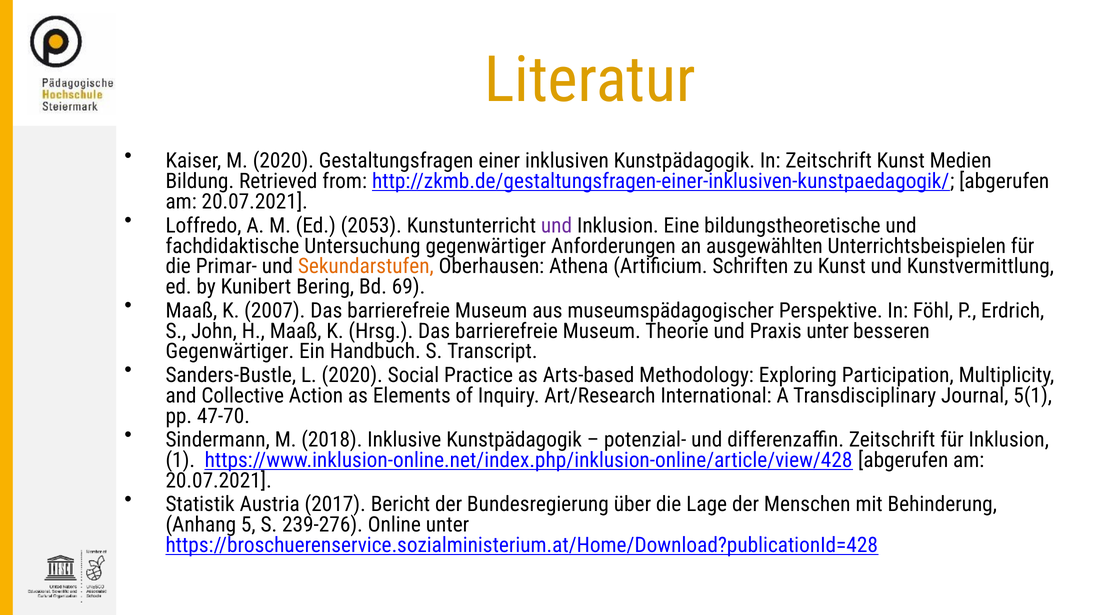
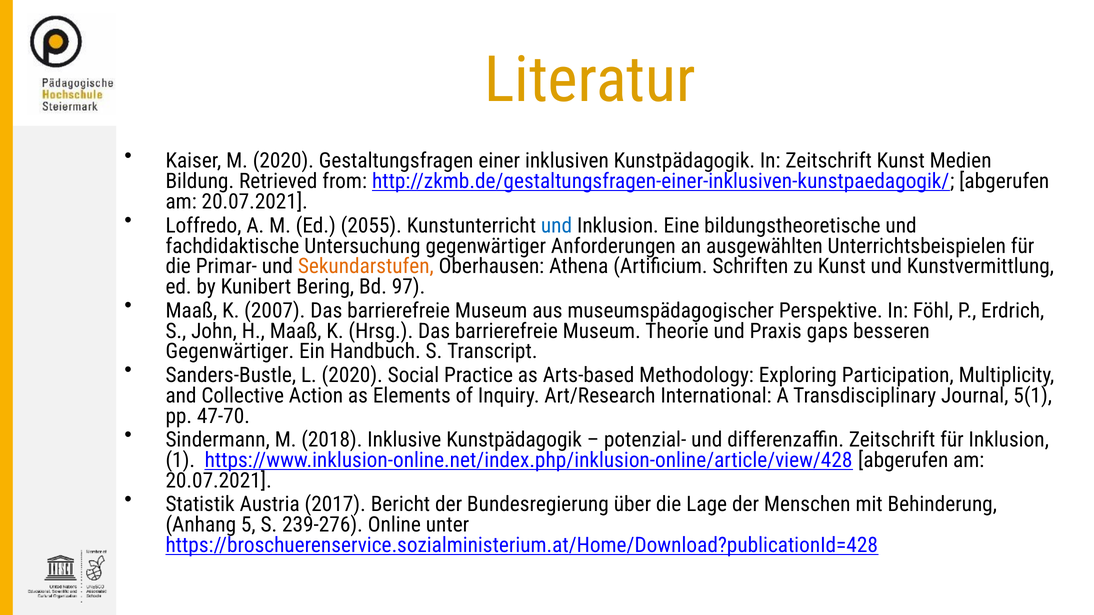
2053: 2053 -> 2055
und at (557, 226) colour: purple -> blue
69: 69 -> 97
Praxis unter: unter -> gaps
